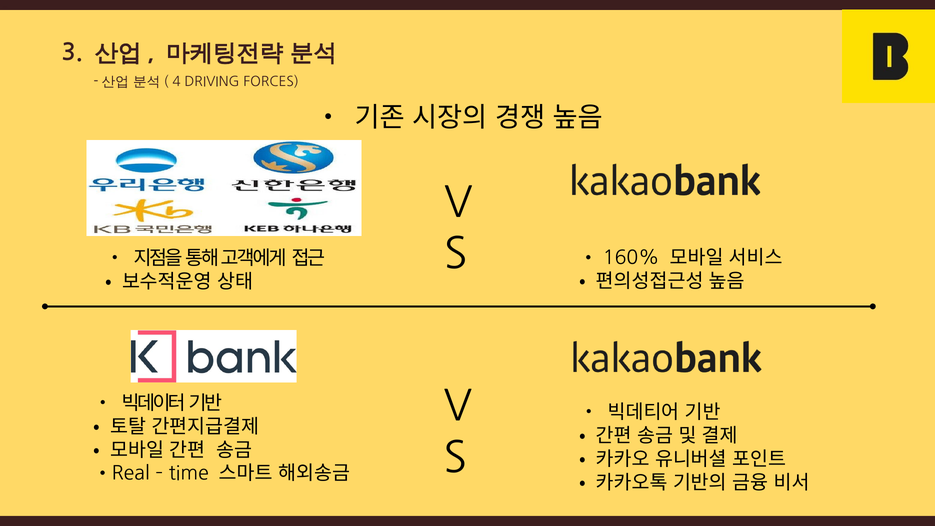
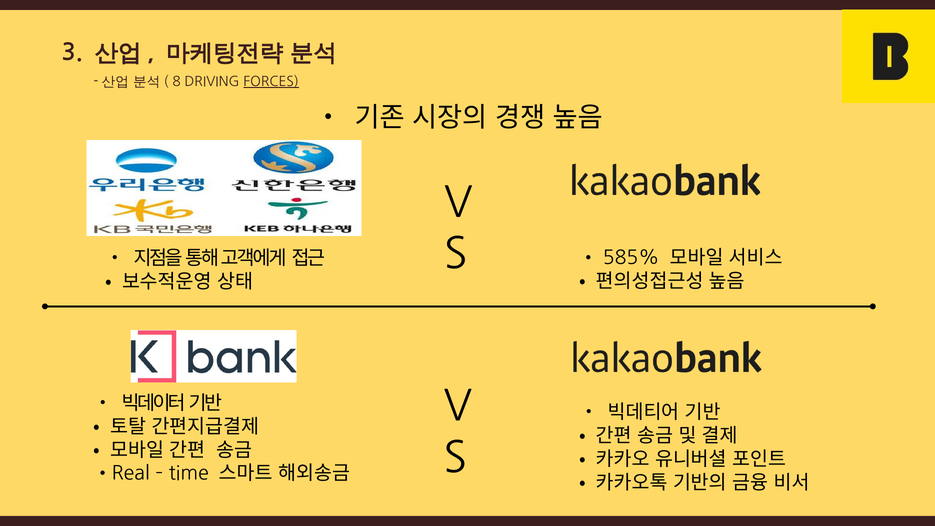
4: 4 -> 8
FORCES underline: none -> present
160%: 160% -> 585%
